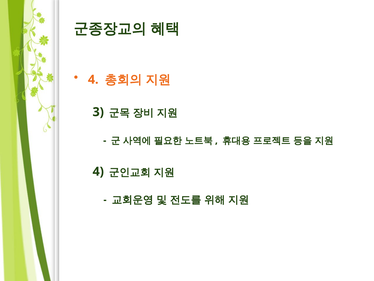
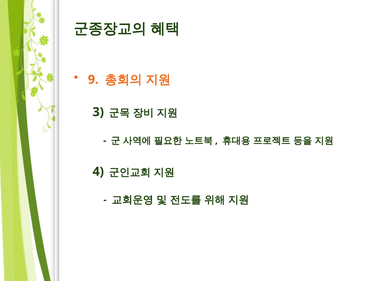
4 at (93, 79): 4 -> 9
